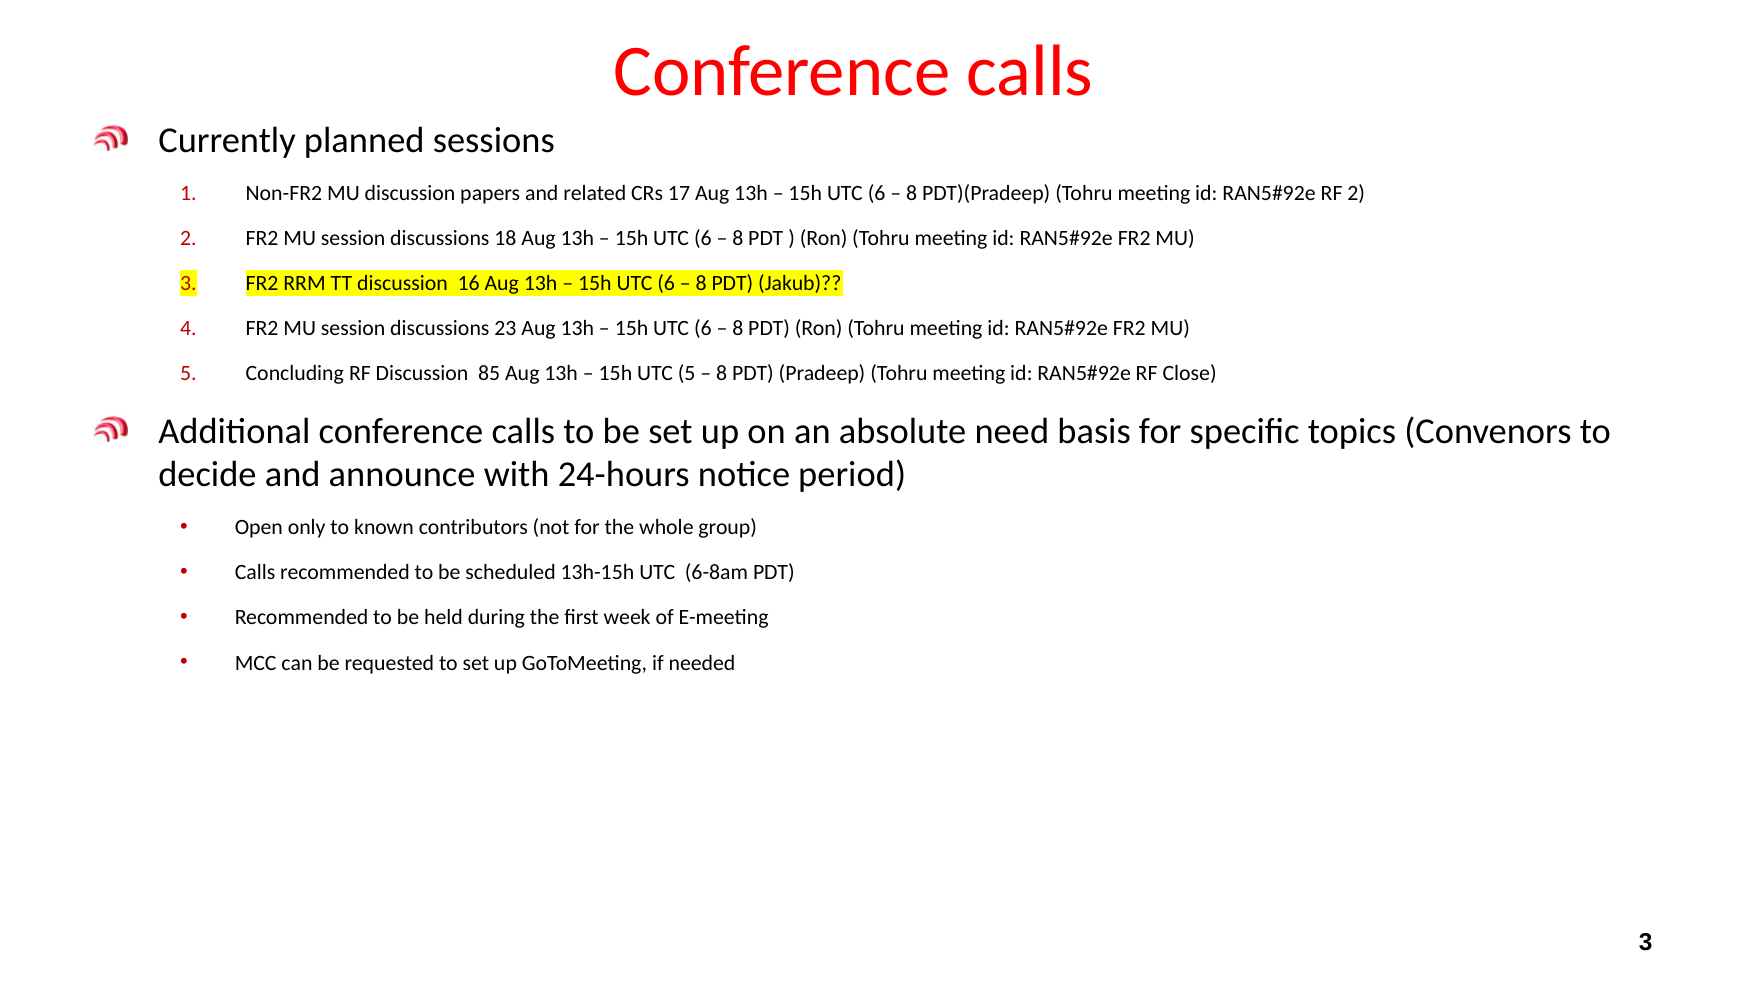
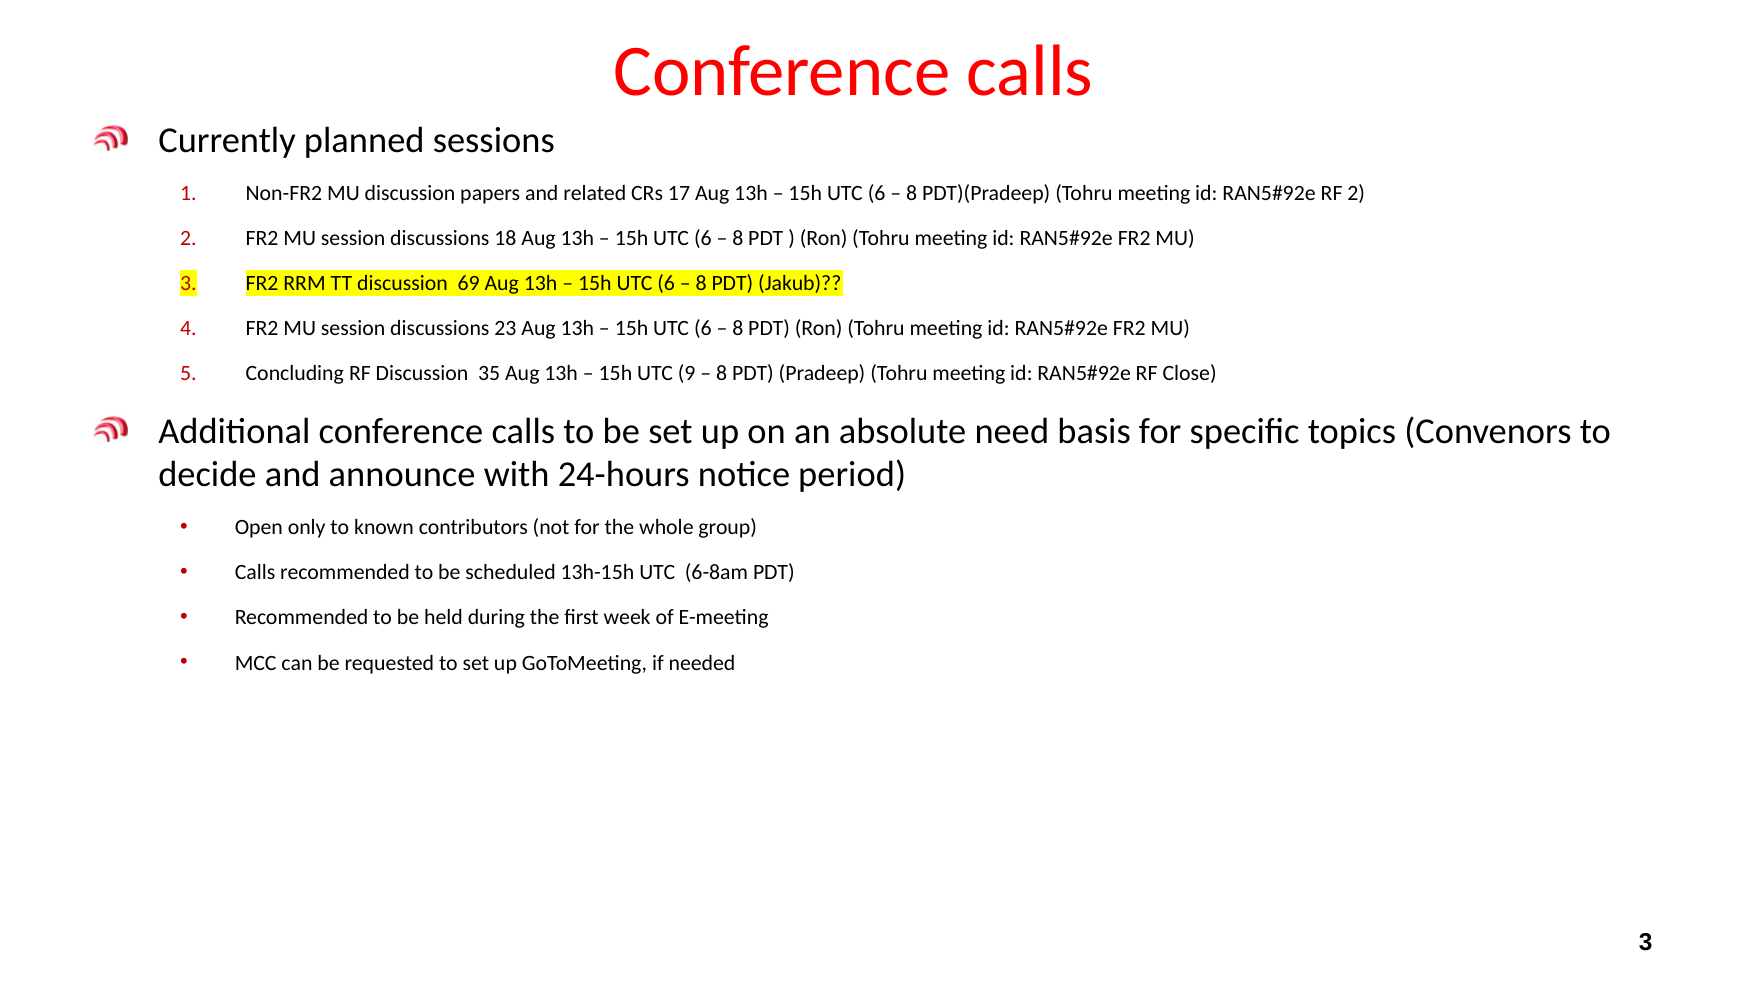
16: 16 -> 69
85: 85 -> 35
UTC 5: 5 -> 9
